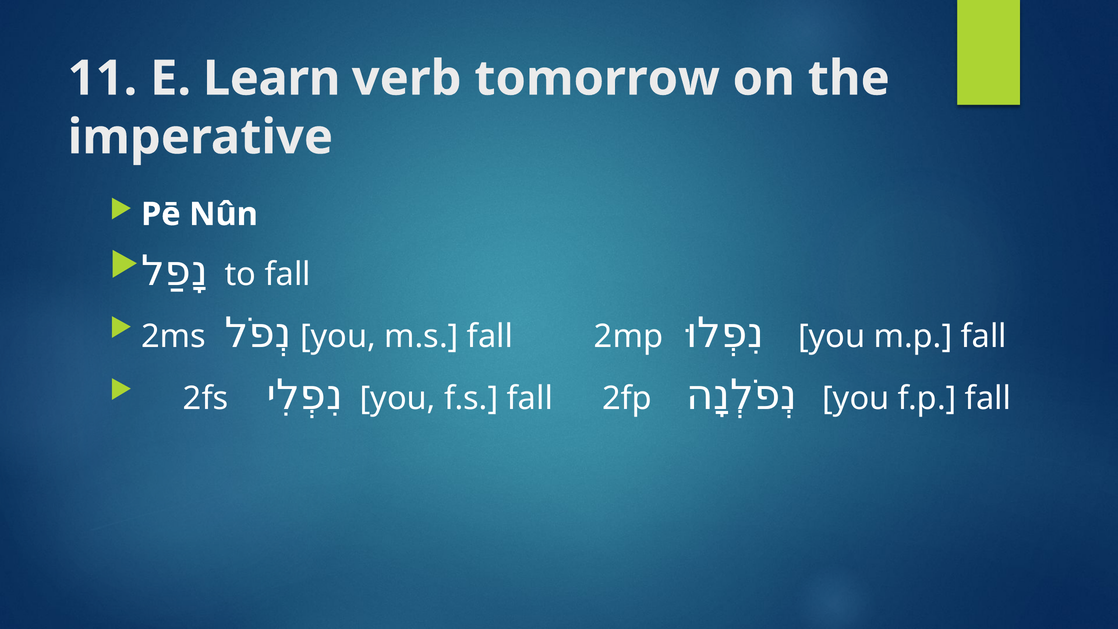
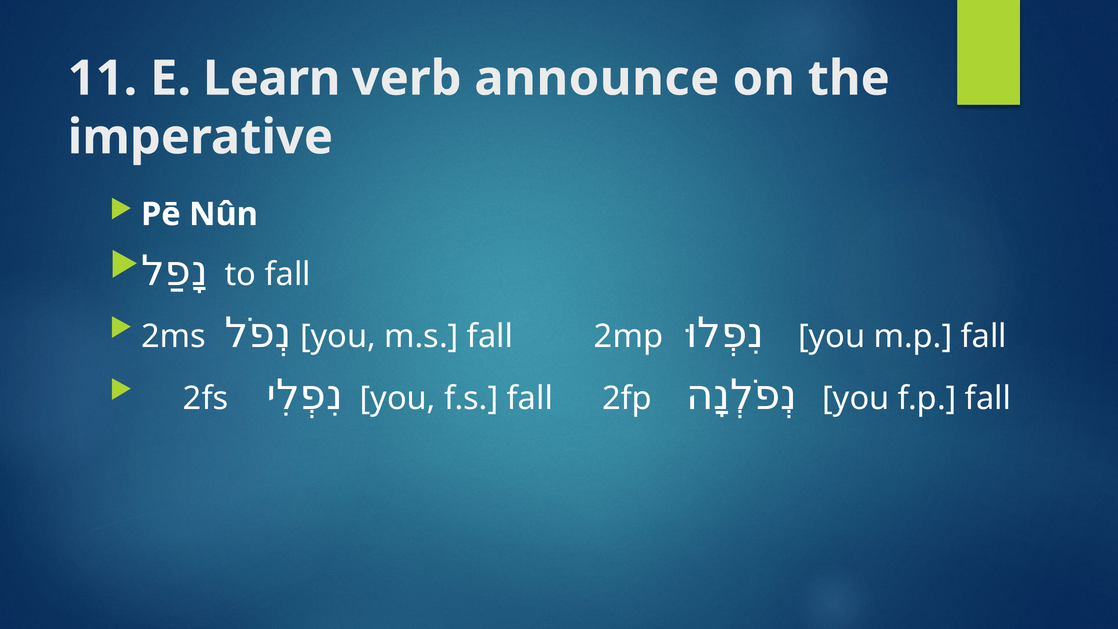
tomorrow: tomorrow -> announce
